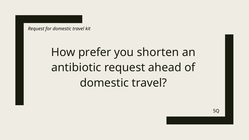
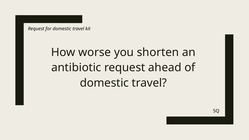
prefer: prefer -> worse
